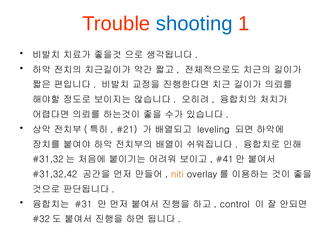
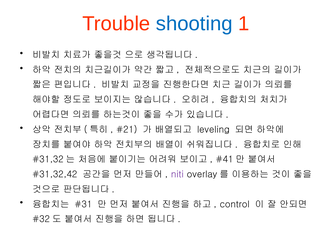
niti colour: orange -> purple
